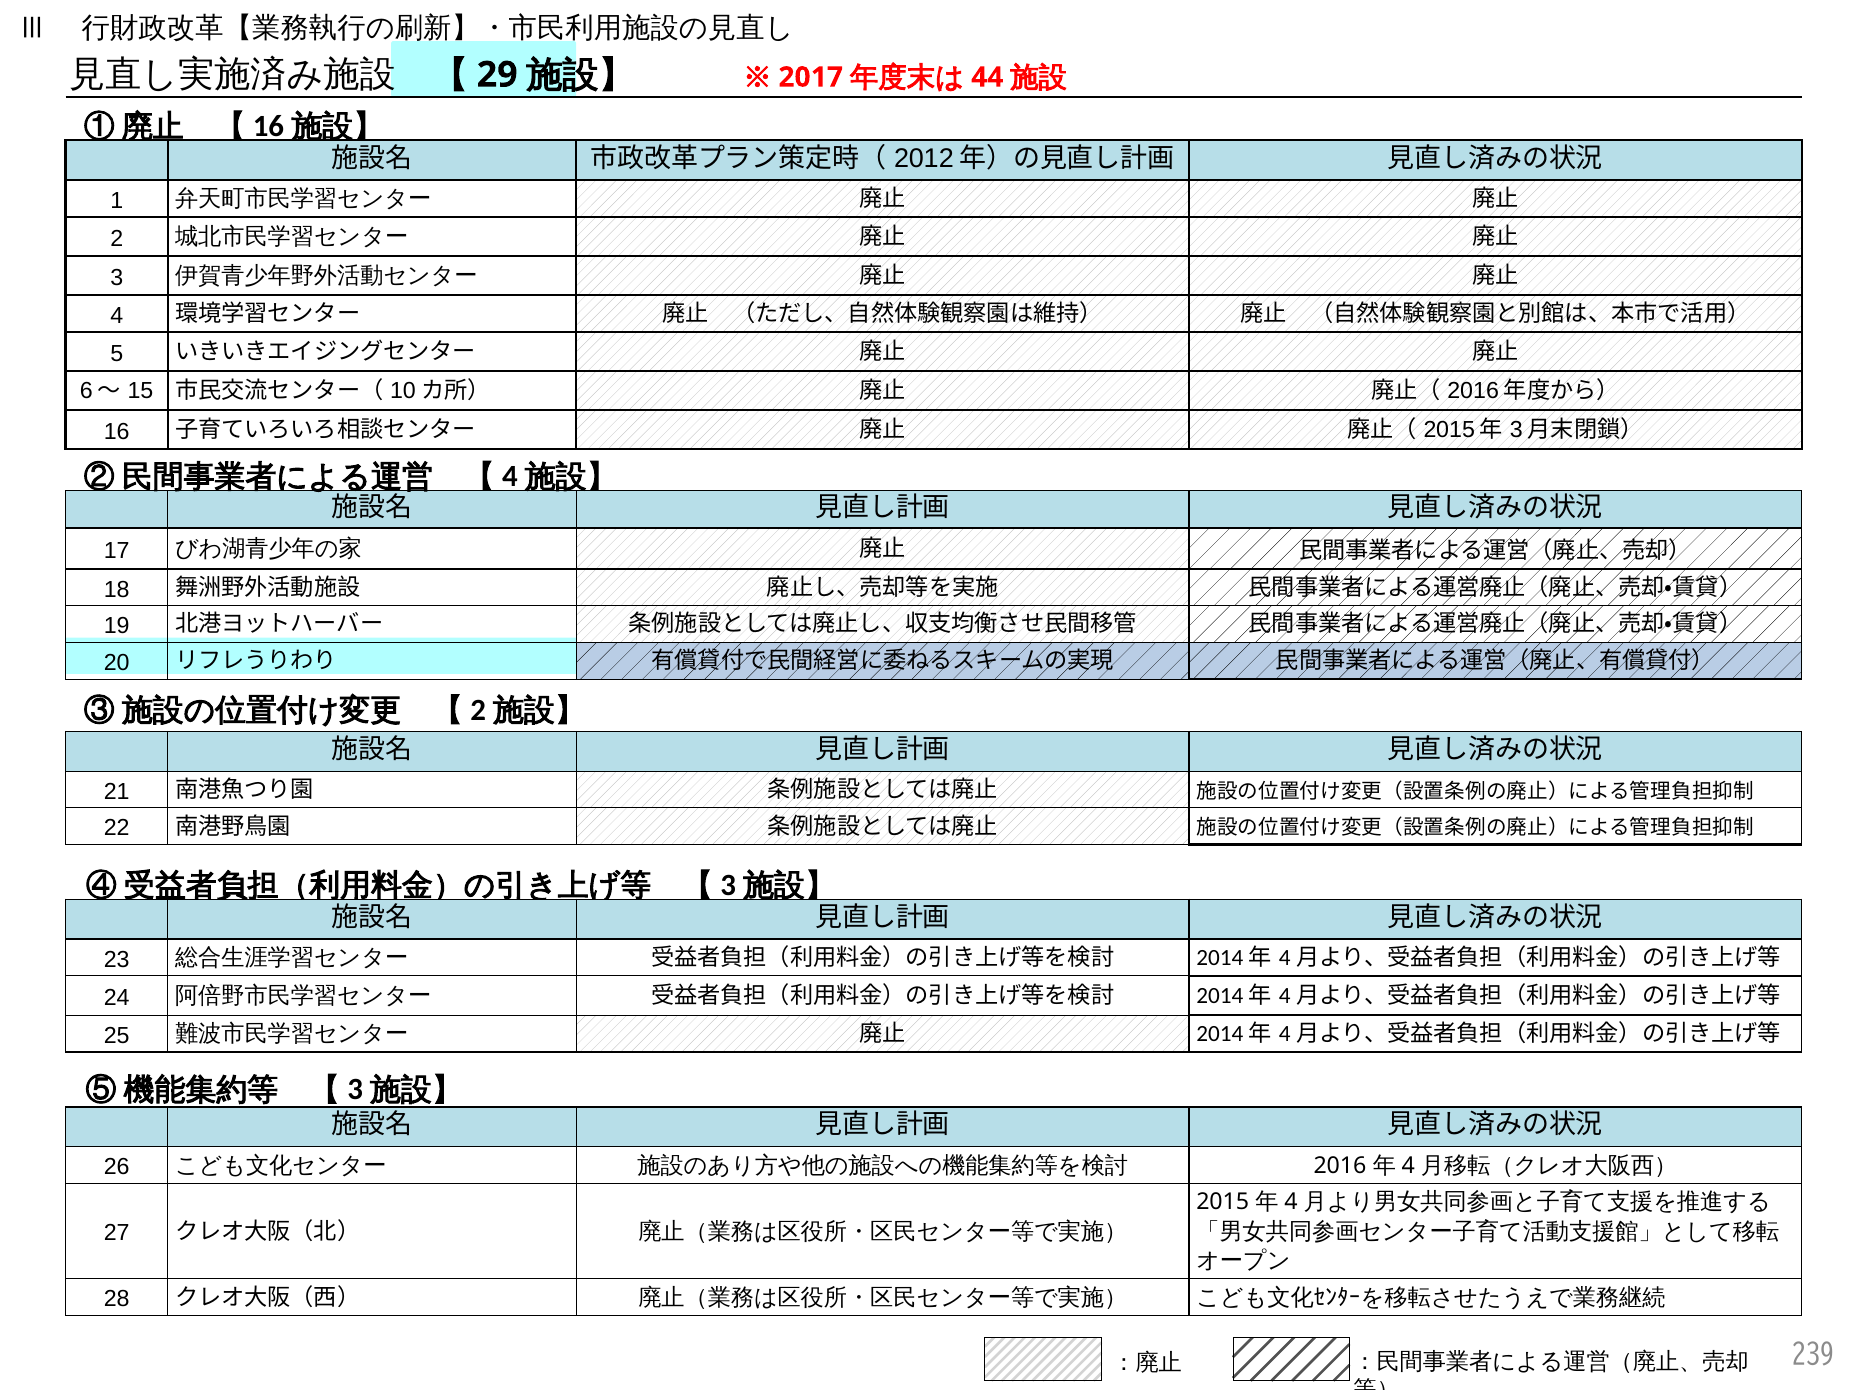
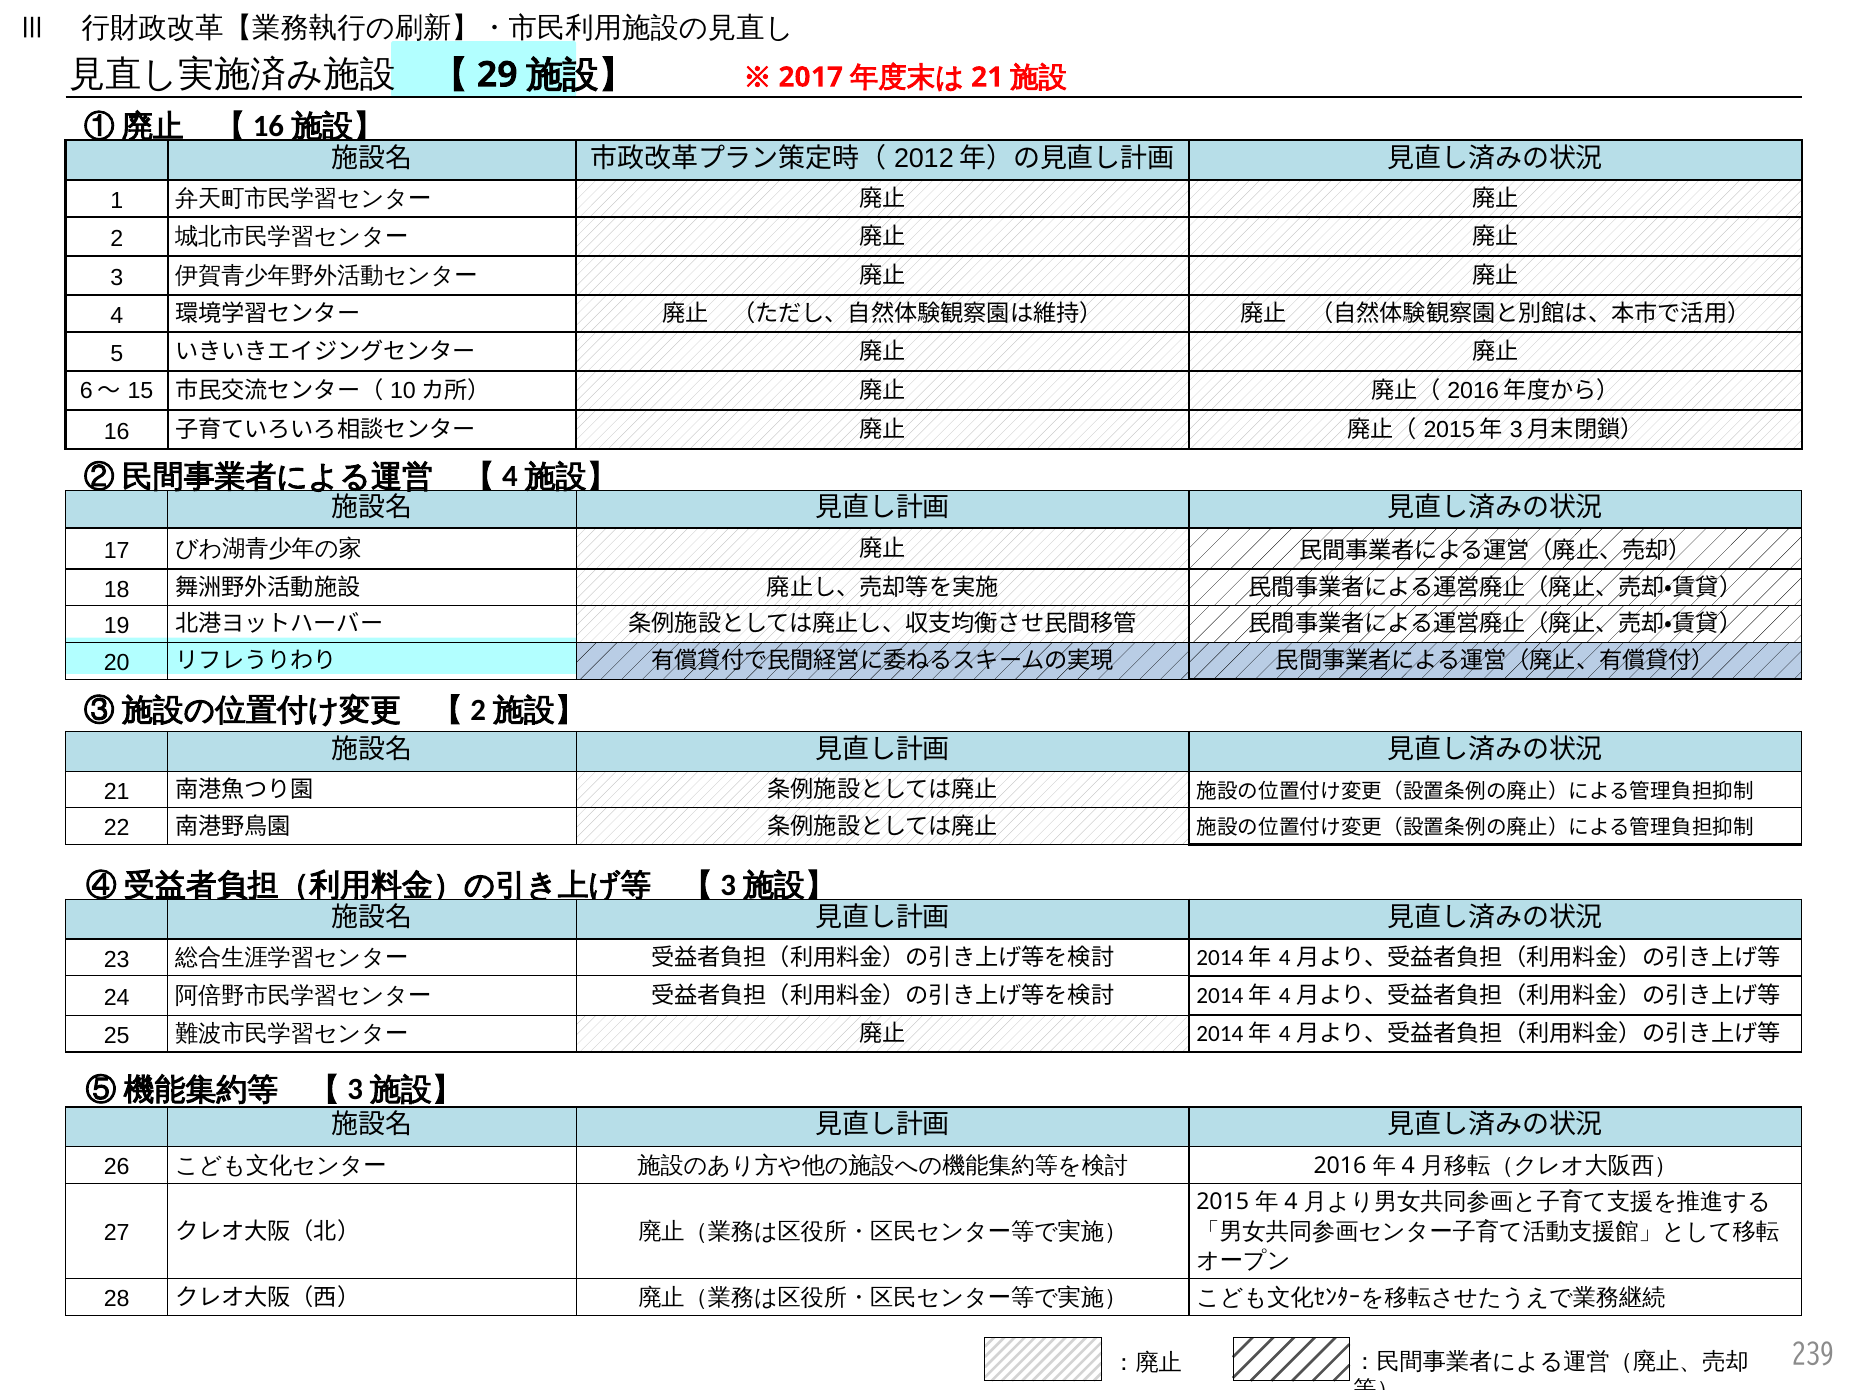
44 at (987, 77): 44 -> 21
